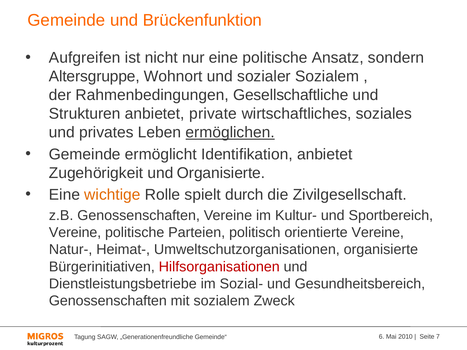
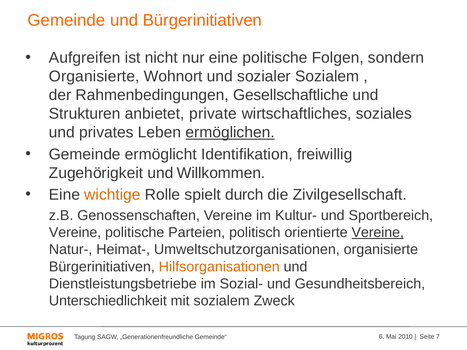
und Brückenfunktion: Brückenfunktion -> Bürgerinitiativen
Ansatz: Ansatz -> Folgen
Altersgruppe at (94, 77): Altersgruppe -> Organisierte
Identifikation anbietet: anbietet -> freiwillig
und Organisierte: Organisierte -> Willkommen
Vereine at (378, 233) underline: none -> present
Hilfsorganisationen colour: red -> orange
Genossenschaften at (108, 301): Genossenschaften -> Unterschiedlichkeit
